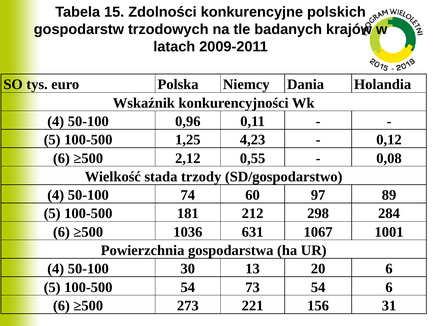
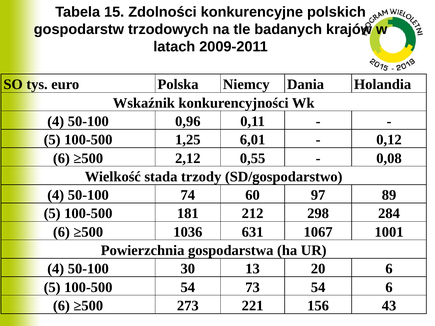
4,23: 4,23 -> 6,01
31: 31 -> 43
